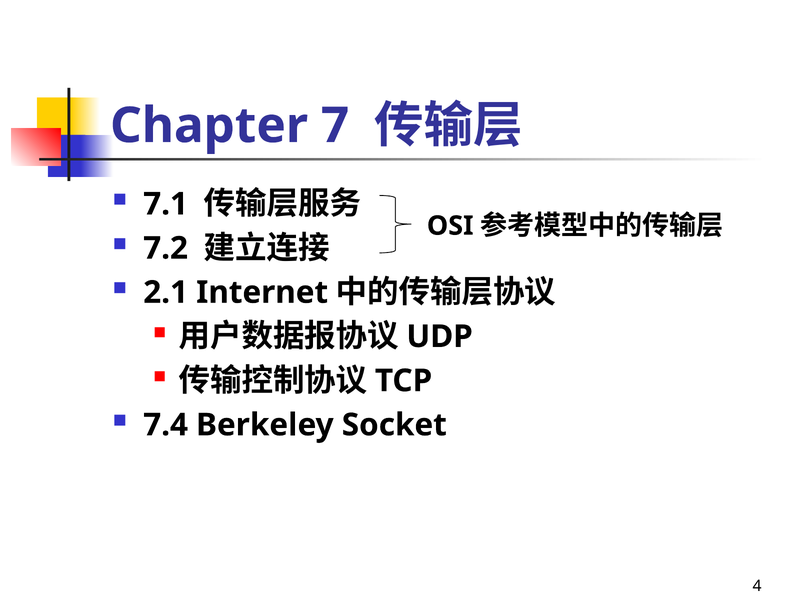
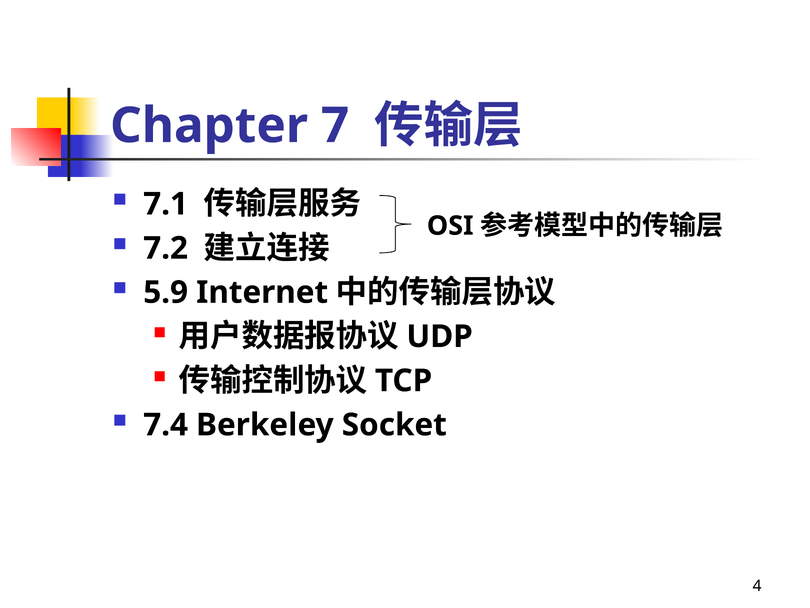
2.1: 2.1 -> 5.9
